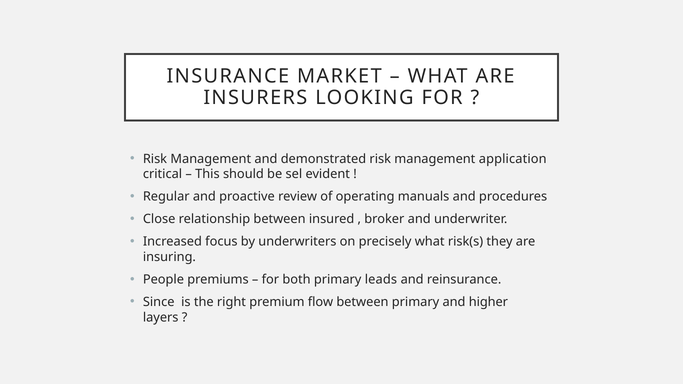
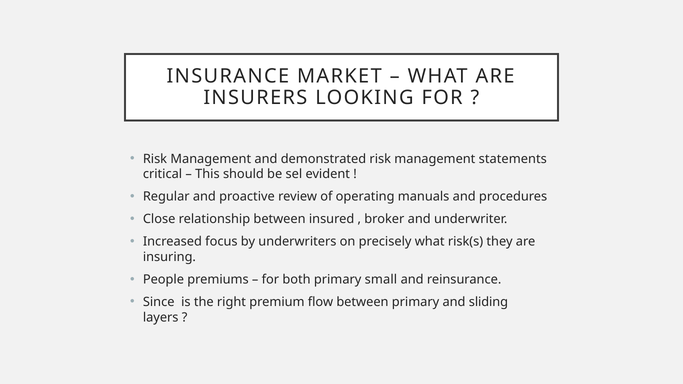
application: application -> statements
leads: leads -> small
higher: higher -> sliding
